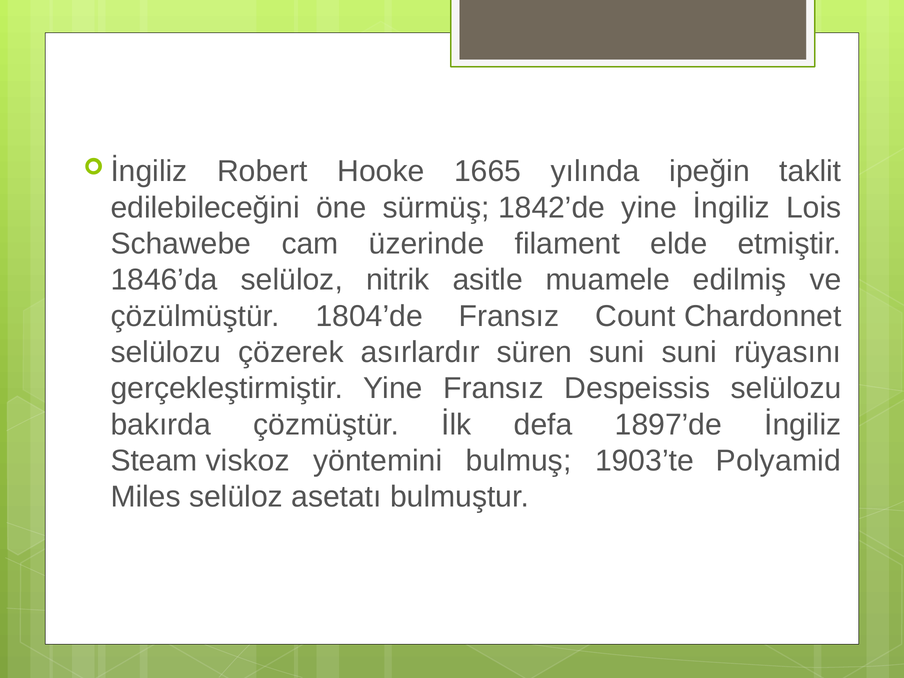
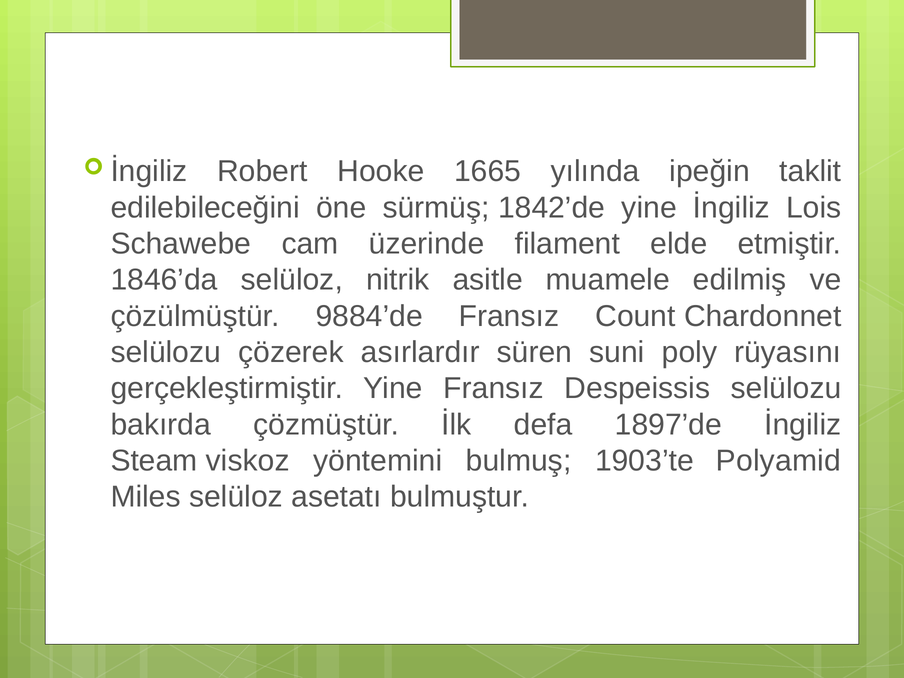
1804’de: 1804’de -> 9884’de
suni suni: suni -> poly
